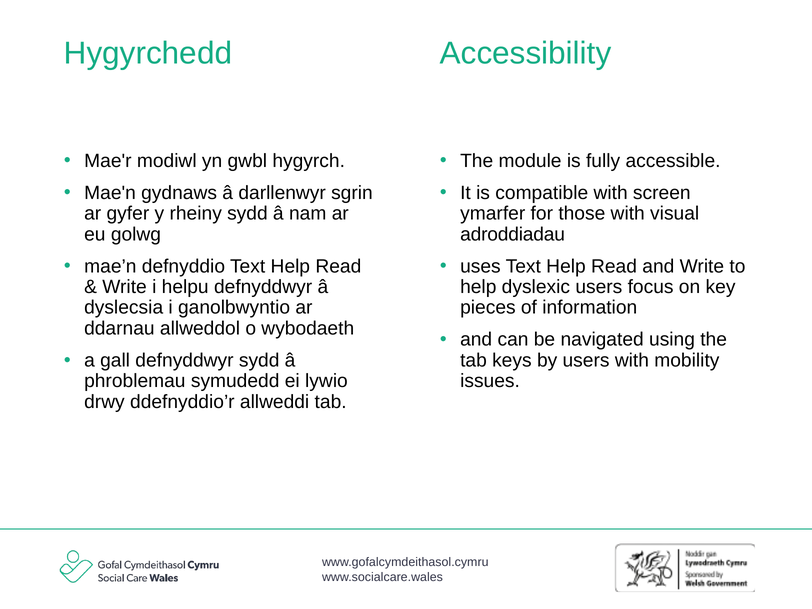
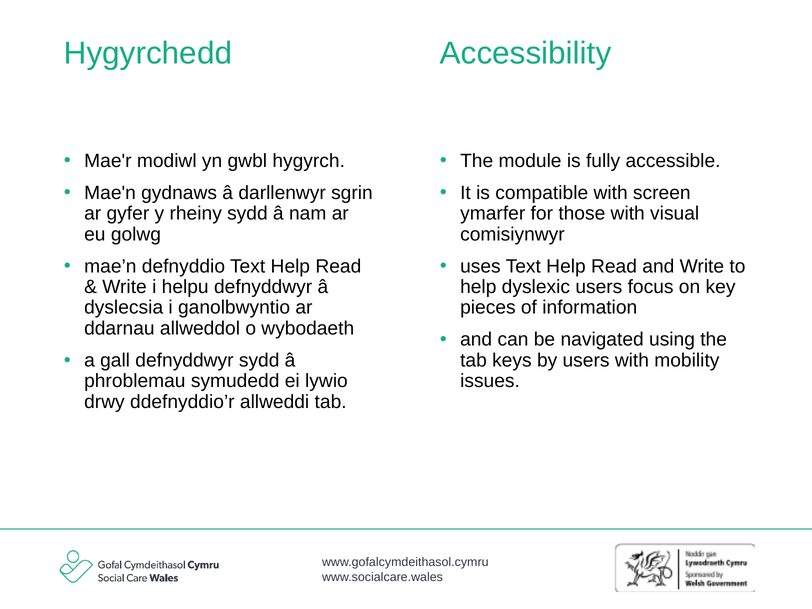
adroddiadau: adroddiadau -> comisiynwyr
